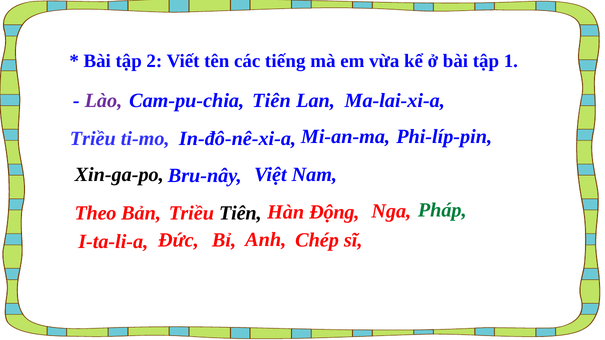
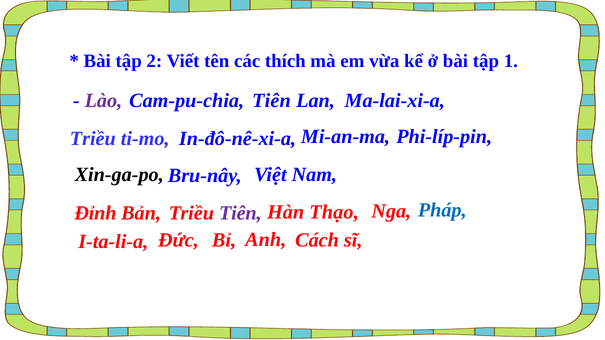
tiếng: tiếng -> thích
Pháp colour: green -> blue
Theo: Theo -> Đỉnh
Tiên at (240, 213) colour: black -> purple
Động: Động -> Thạo
Chép: Chép -> Cách
